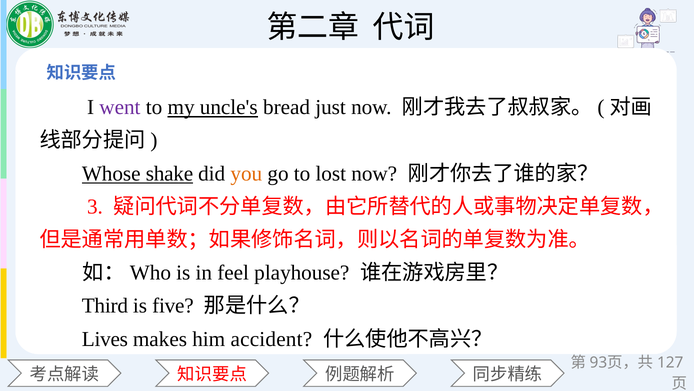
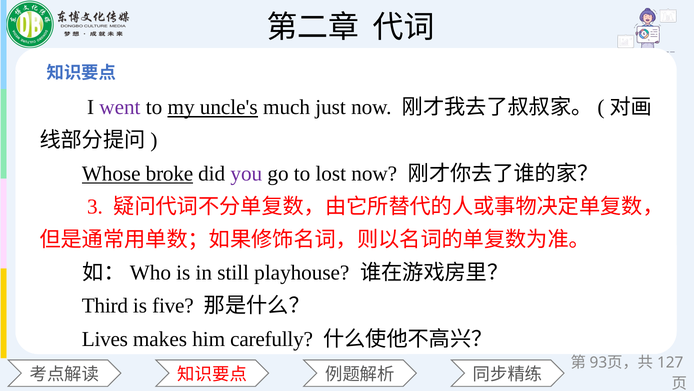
bread: bread -> much
shake: shake -> broke
you colour: orange -> purple
feel: feel -> still
accident: accident -> carefully
